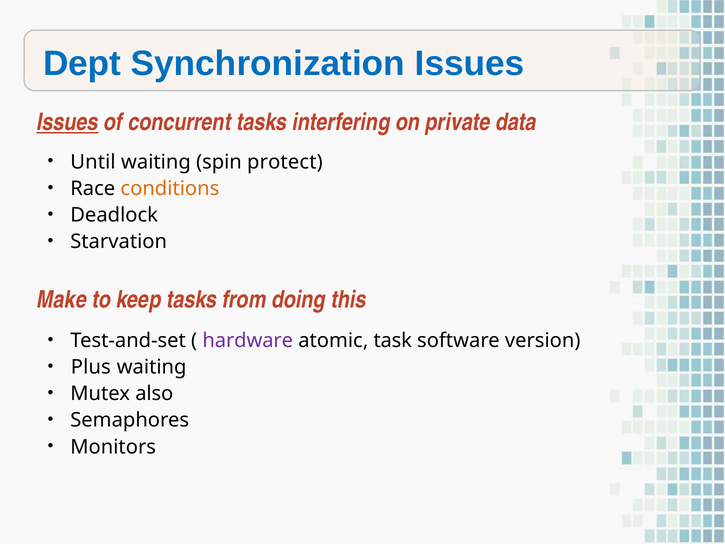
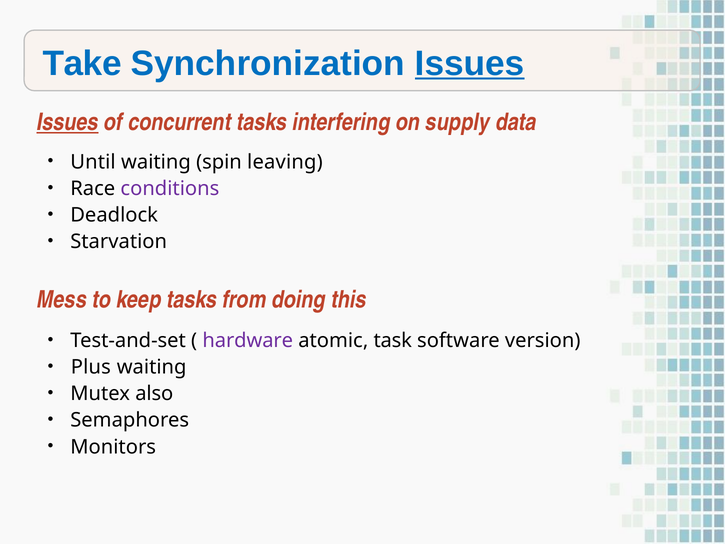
Dept: Dept -> Take
Issues at (470, 63) underline: none -> present
private: private -> supply
protect: protect -> leaving
conditions colour: orange -> purple
Make: Make -> Mess
